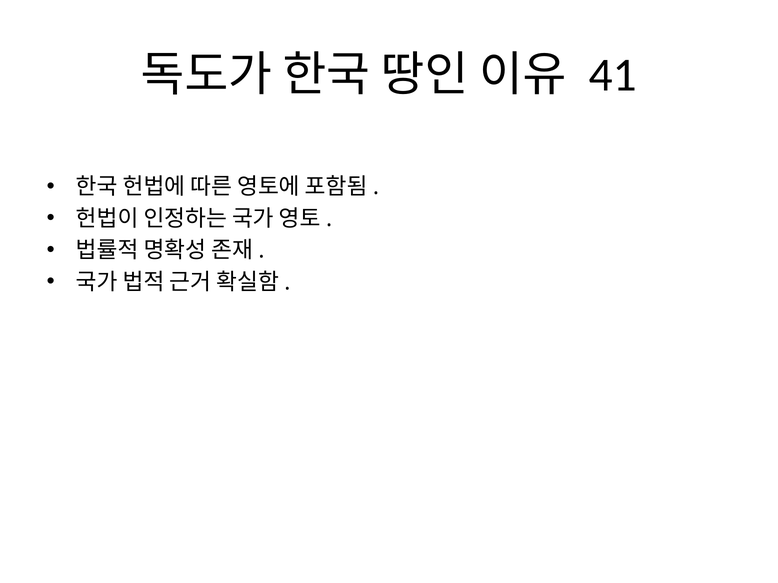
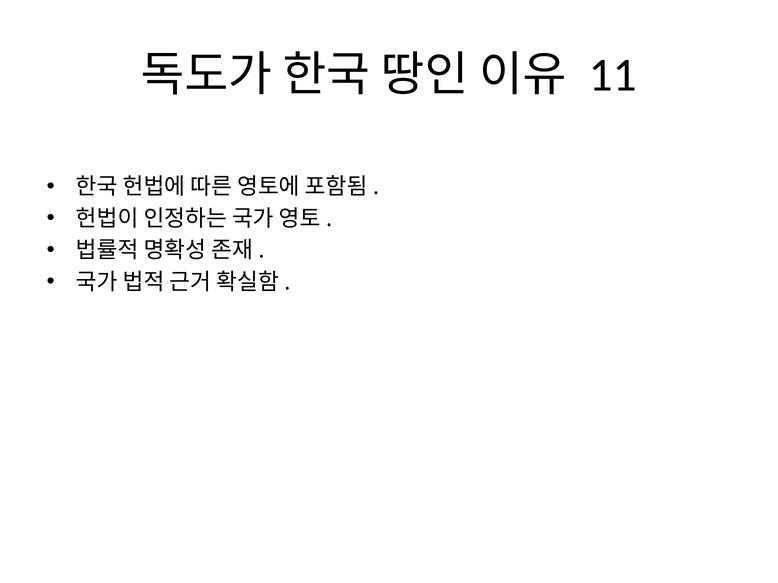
41: 41 -> 11
